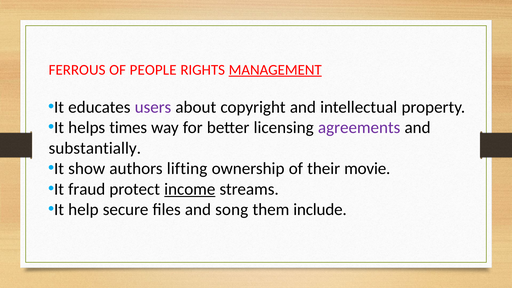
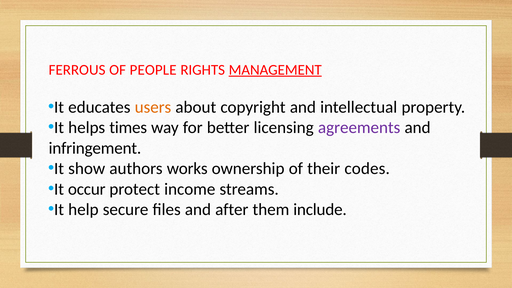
users colour: purple -> orange
substantially: substantially -> infringement
lifting: lifting -> works
movie: movie -> codes
fraud: fraud -> occur
income underline: present -> none
song: song -> after
